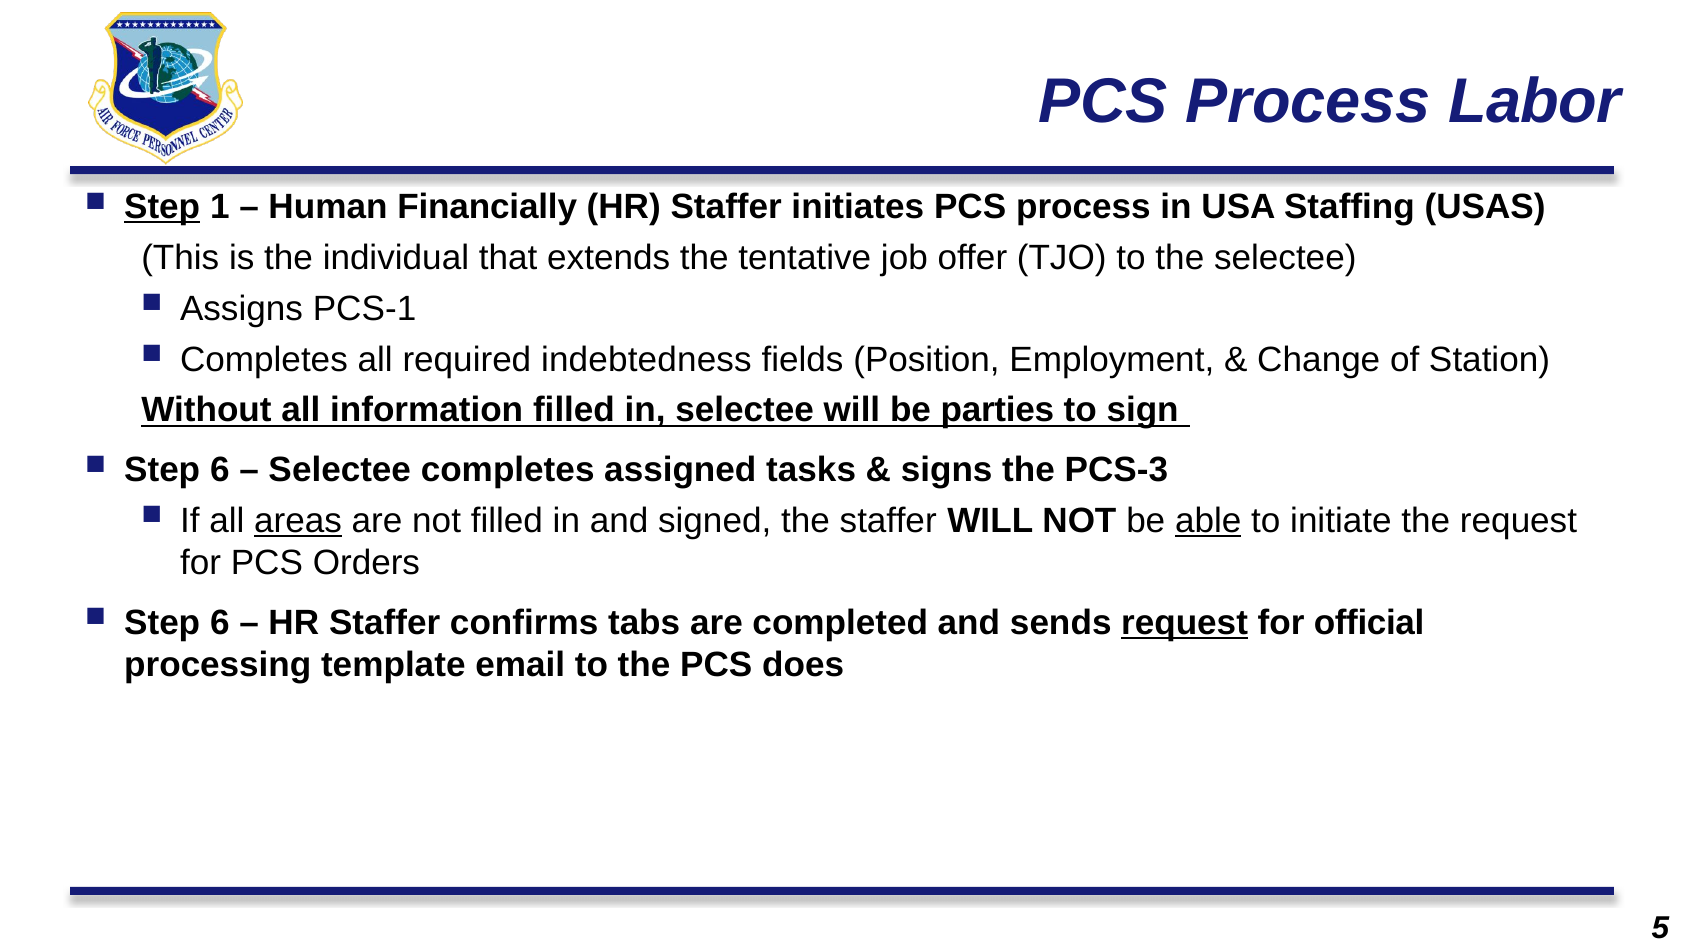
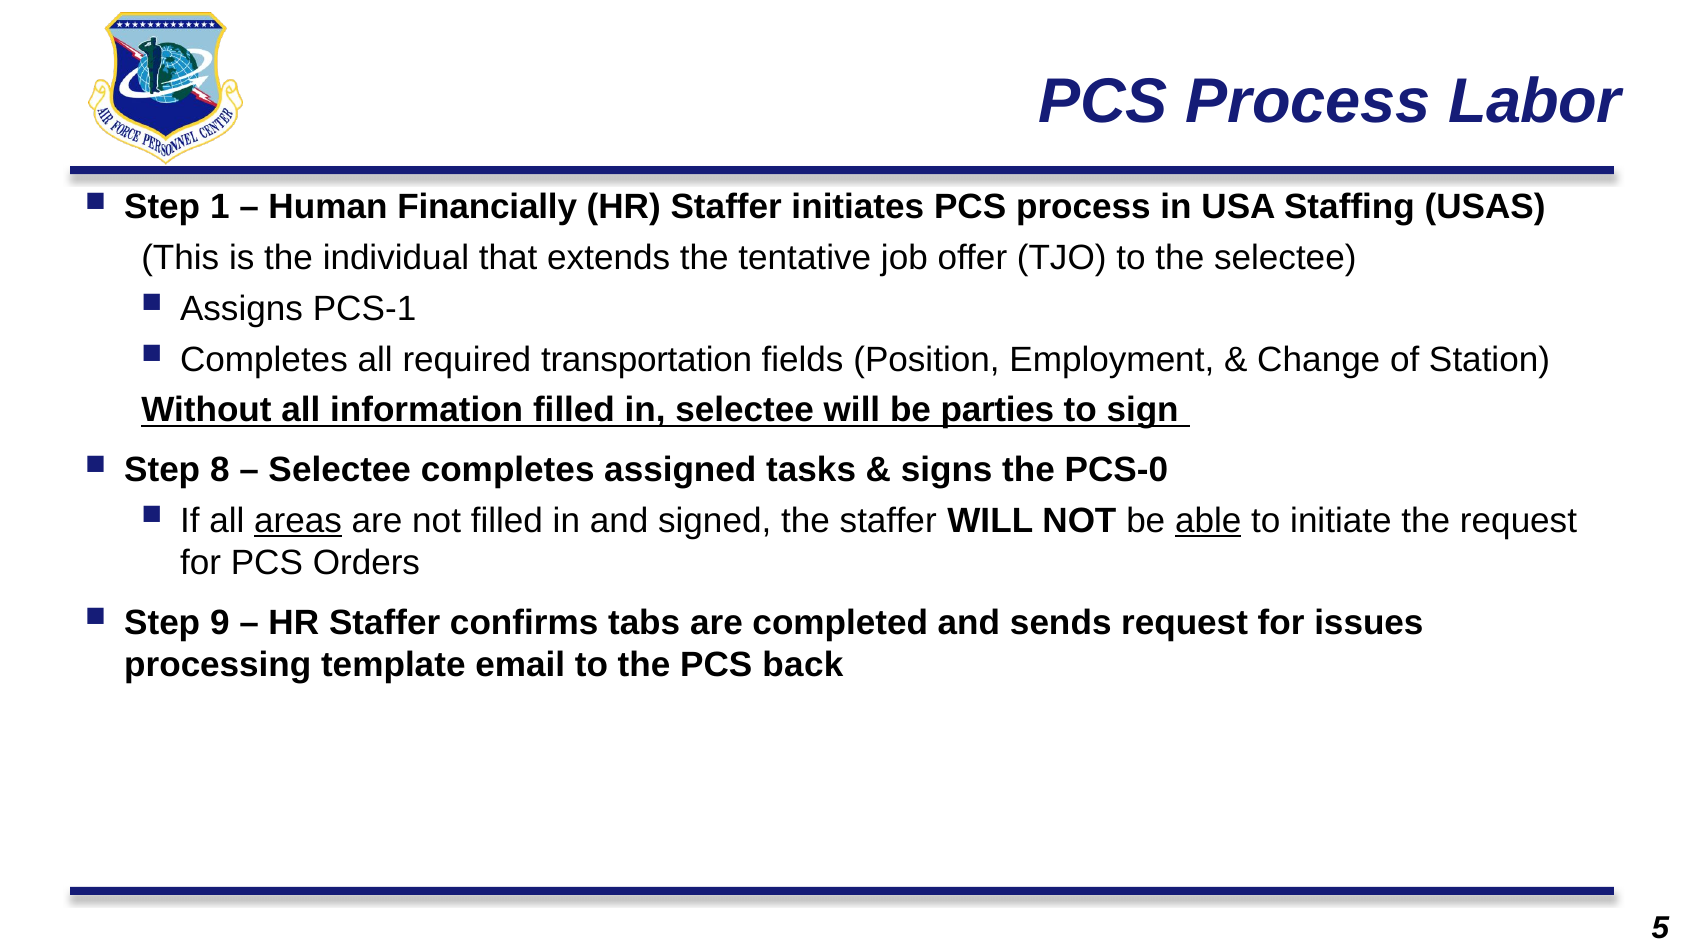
Step at (162, 207) underline: present -> none
indebtedness: indebtedness -> transportation
6 at (220, 470): 6 -> 8
PCS-3: PCS-3 -> PCS-0
6 at (220, 623): 6 -> 9
request at (1185, 623) underline: present -> none
official: official -> issues
does: does -> back
